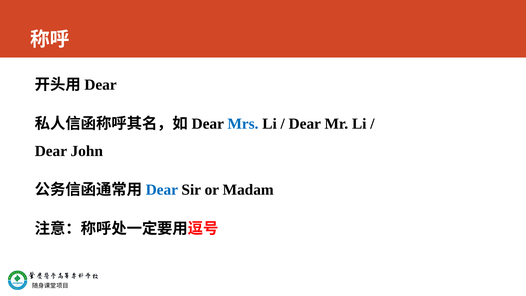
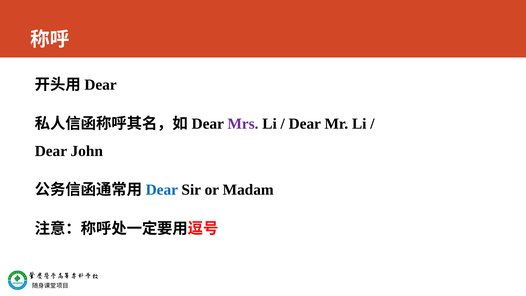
Mrs colour: blue -> purple
